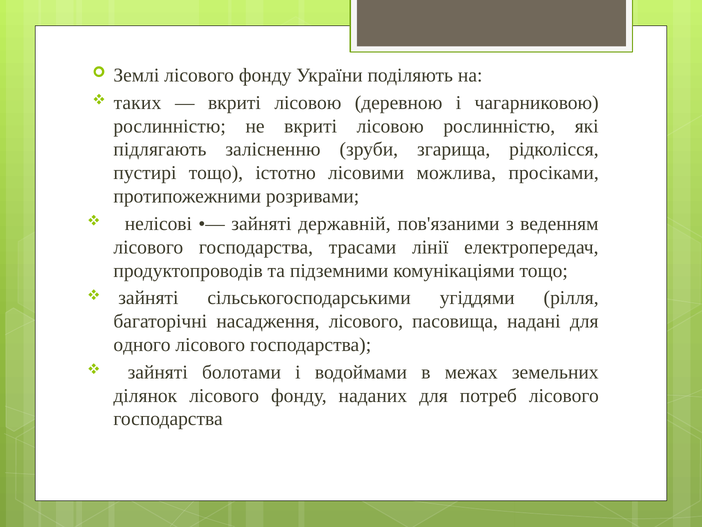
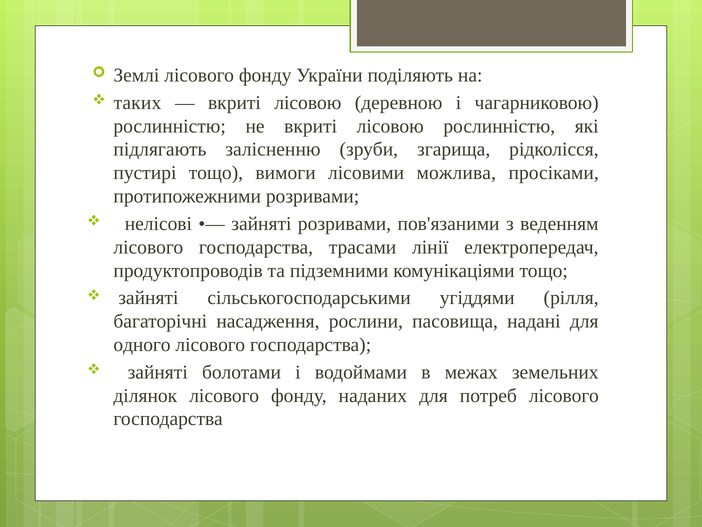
істотно: істотно -> вимоги
зайняті державній: державній -> розривами
насадження лісового: лісового -> рослини
